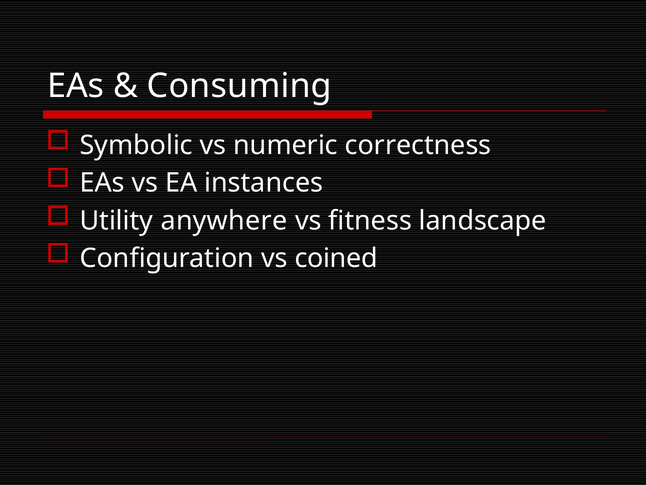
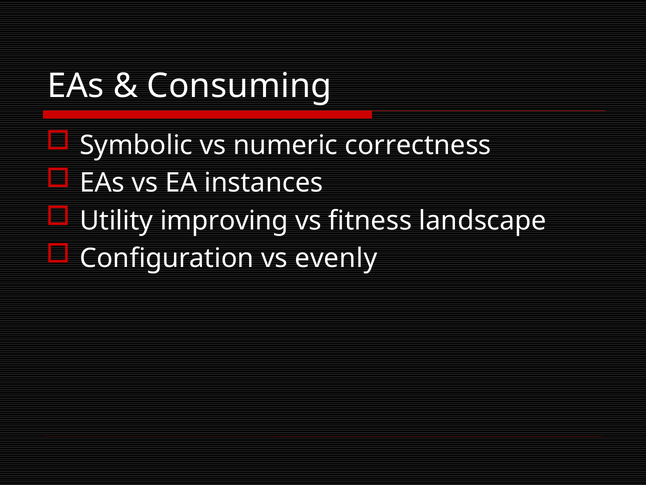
anywhere: anywhere -> improving
coined: coined -> evenly
